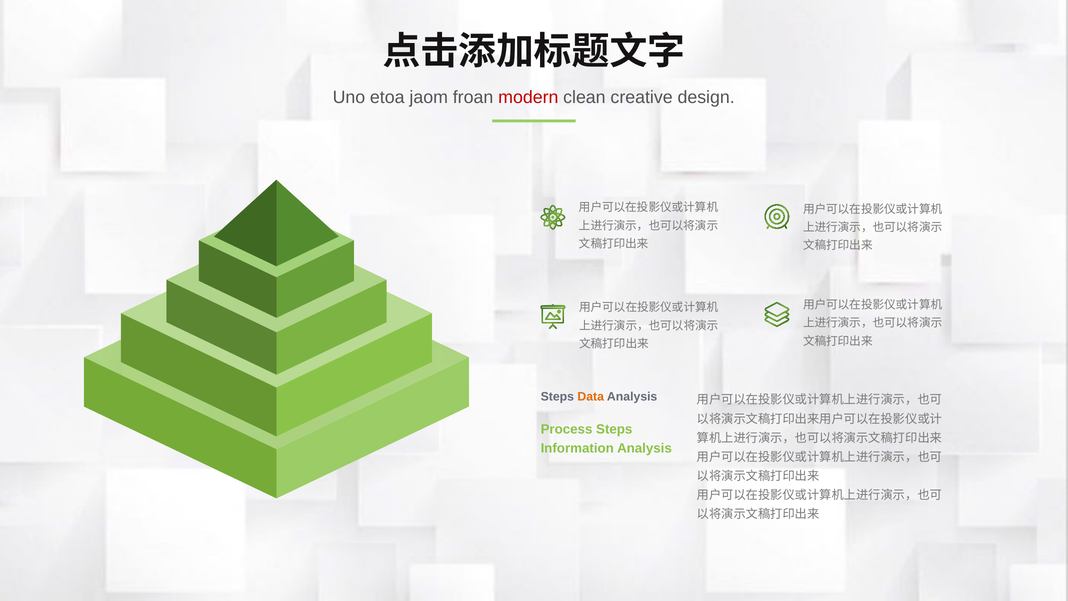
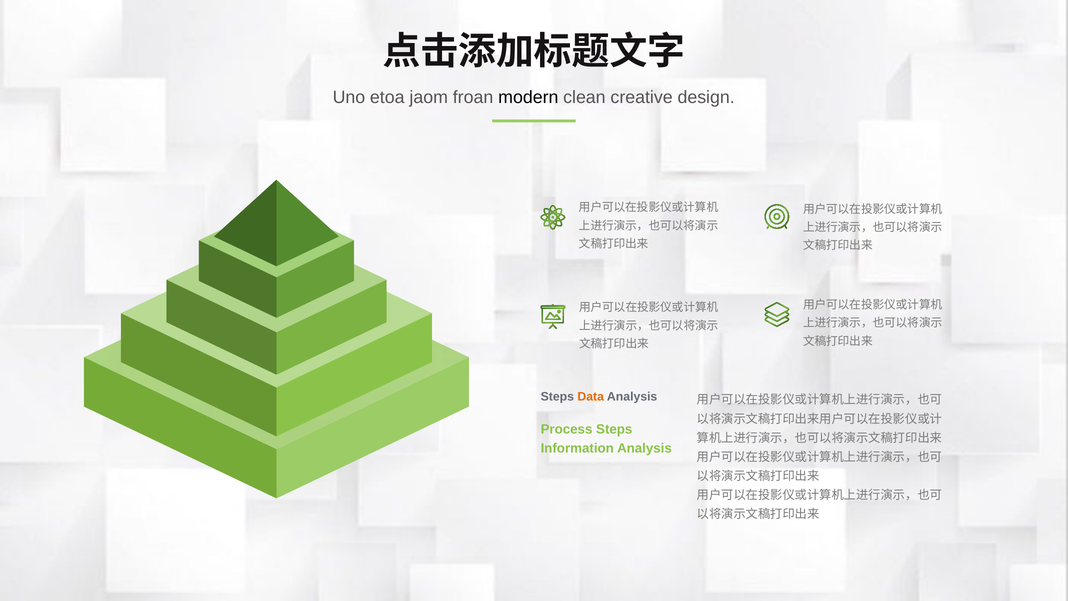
modern colour: red -> black
